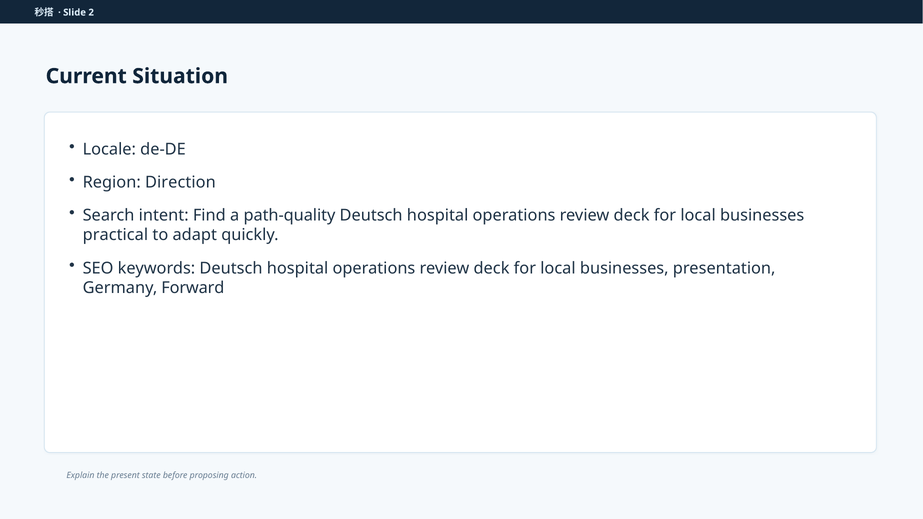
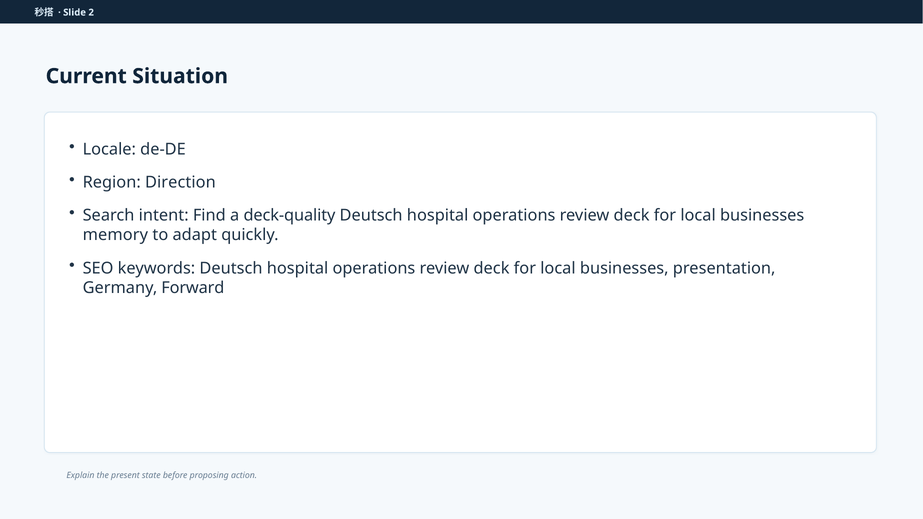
path-quality: path-quality -> deck-quality
practical: practical -> memory
